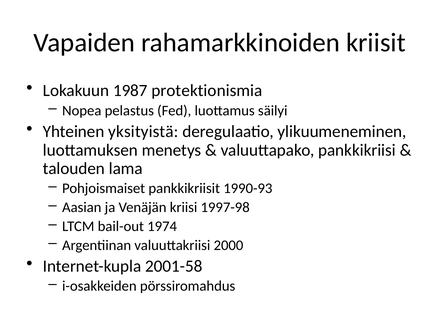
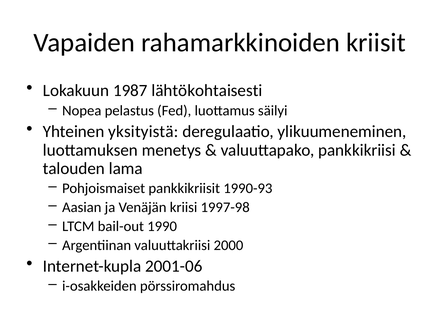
protektionismia: protektionismia -> lähtökohtaisesti
1974: 1974 -> 1990
2001-58: 2001-58 -> 2001-06
